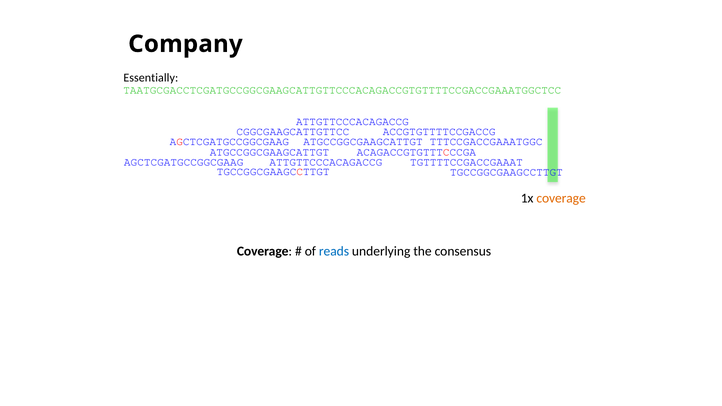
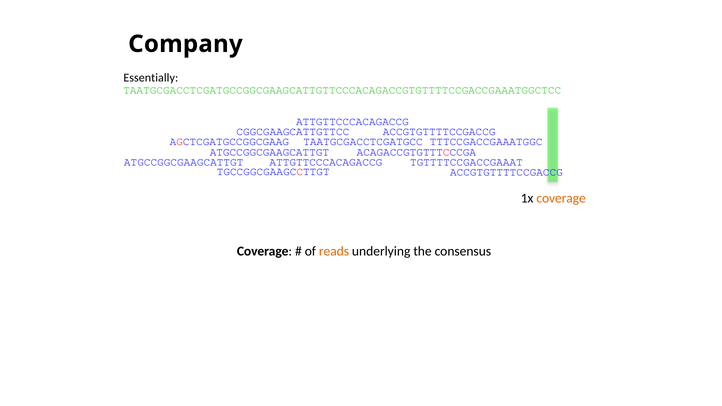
ATGCCGGCGAAGCATTGT at (363, 142): ATGCCGGCGAAGCATTGT -> TAATGCGACCTCGATGCC
AGCTCGATGCCGGCGAAG at (184, 162): AGCTCGATGCCGGCGAAG -> ATGCCGGCGAAGCATTGT
TGCCGGCGAAGCCTTGT at (506, 172): TGCCGGCGAAGCCTTGT -> ACCGTGTTTTCCGACCG
reads colour: blue -> orange
